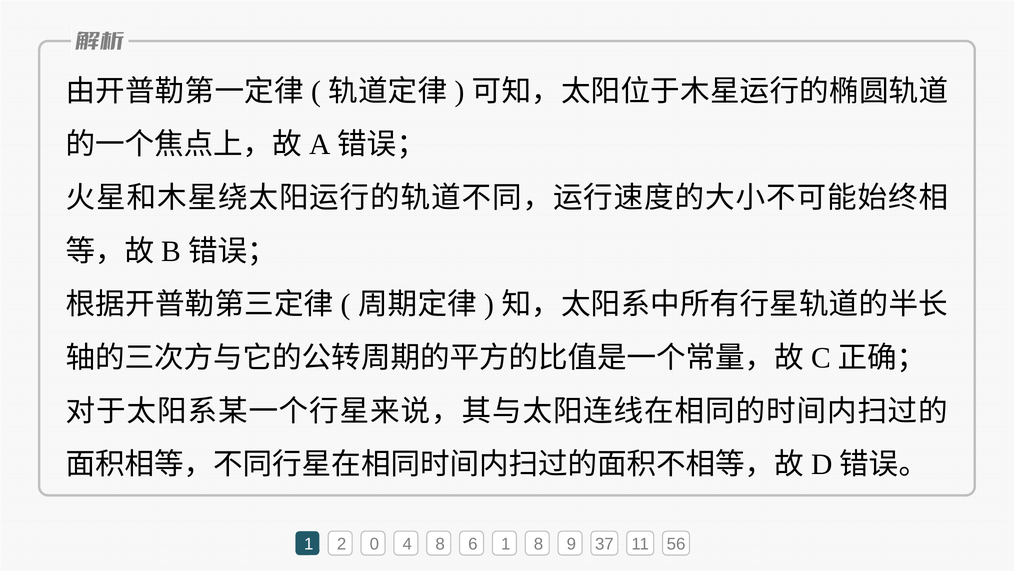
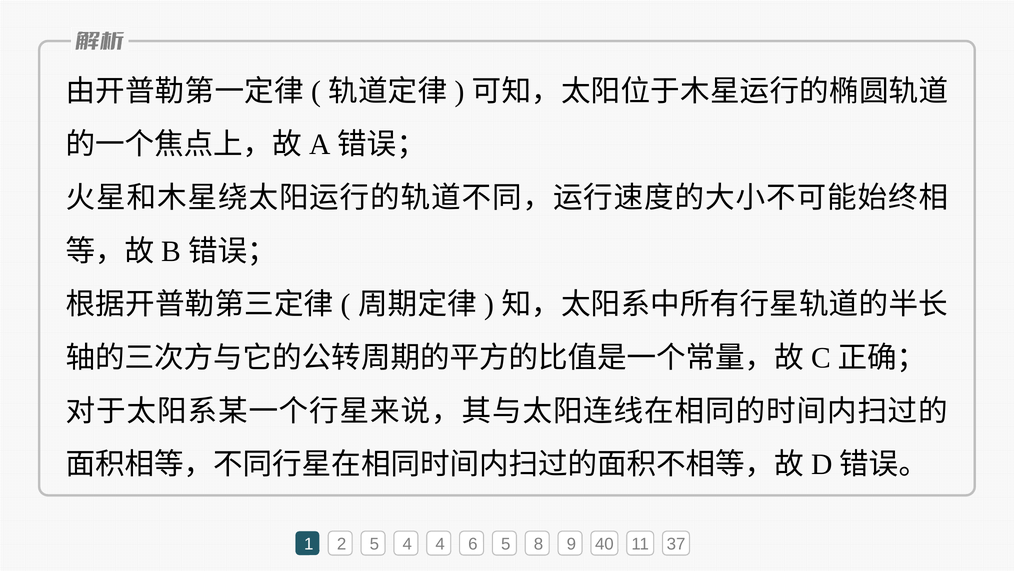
2 0: 0 -> 5
4 8: 8 -> 4
6 1: 1 -> 5
37: 37 -> 40
56: 56 -> 37
